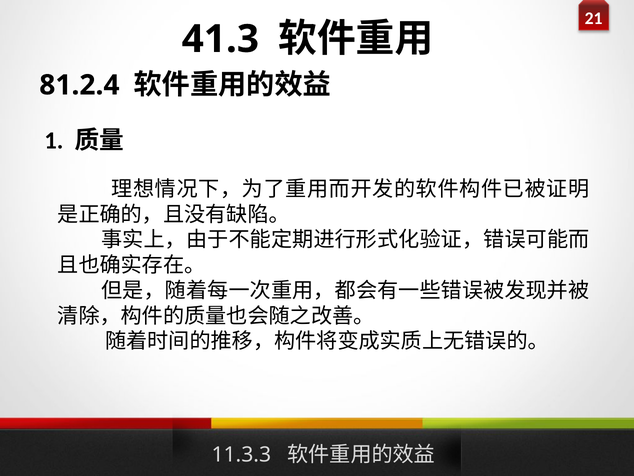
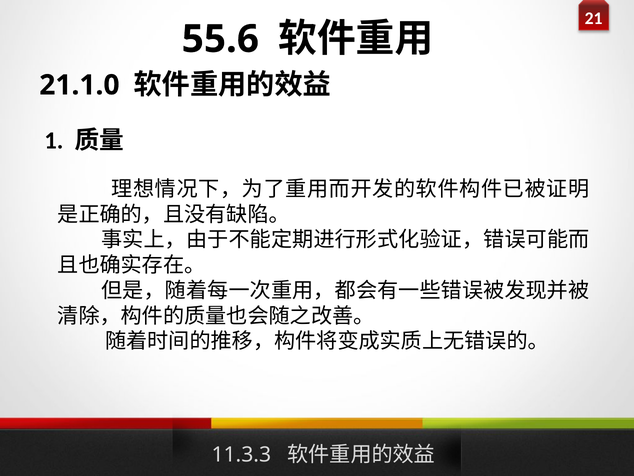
41.3: 41.3 -> 55.6
81.2.4: 81.2.4 -> 21.1.0
